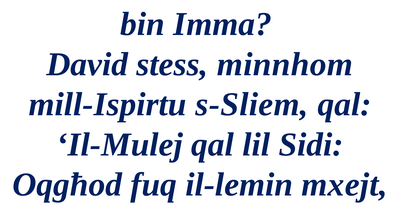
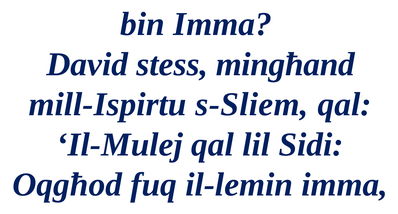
minnhom: minnhom -> mingħand
il-lemin mxejt: mxejt -> imma
